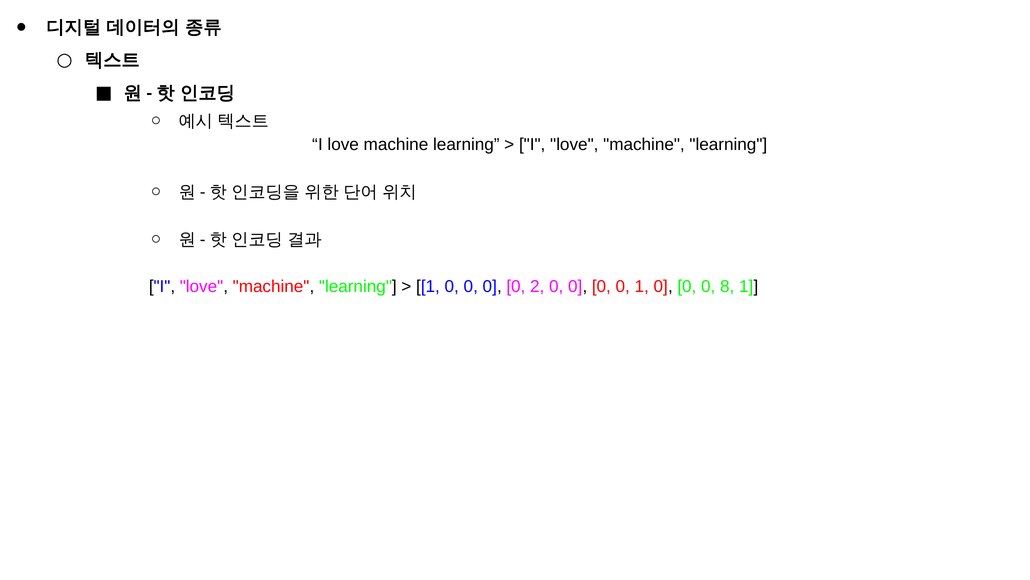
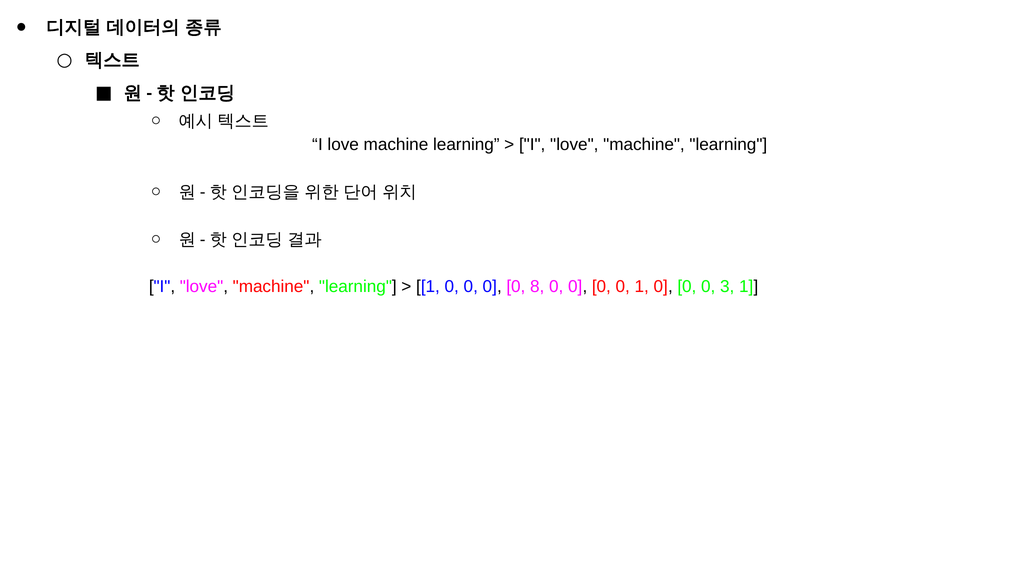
2: 2 -> 8
8: 8 -> 3
